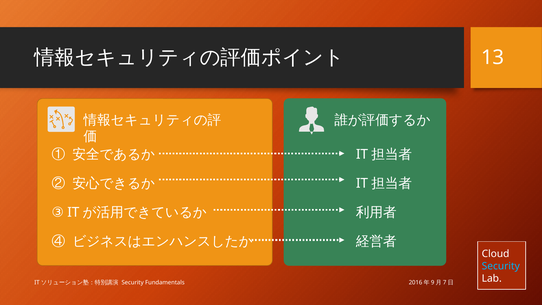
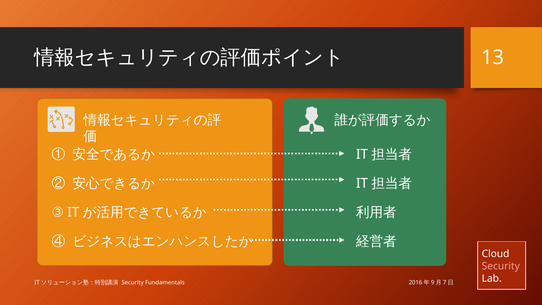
Security at (501, 266) colour: light blue -> pink
